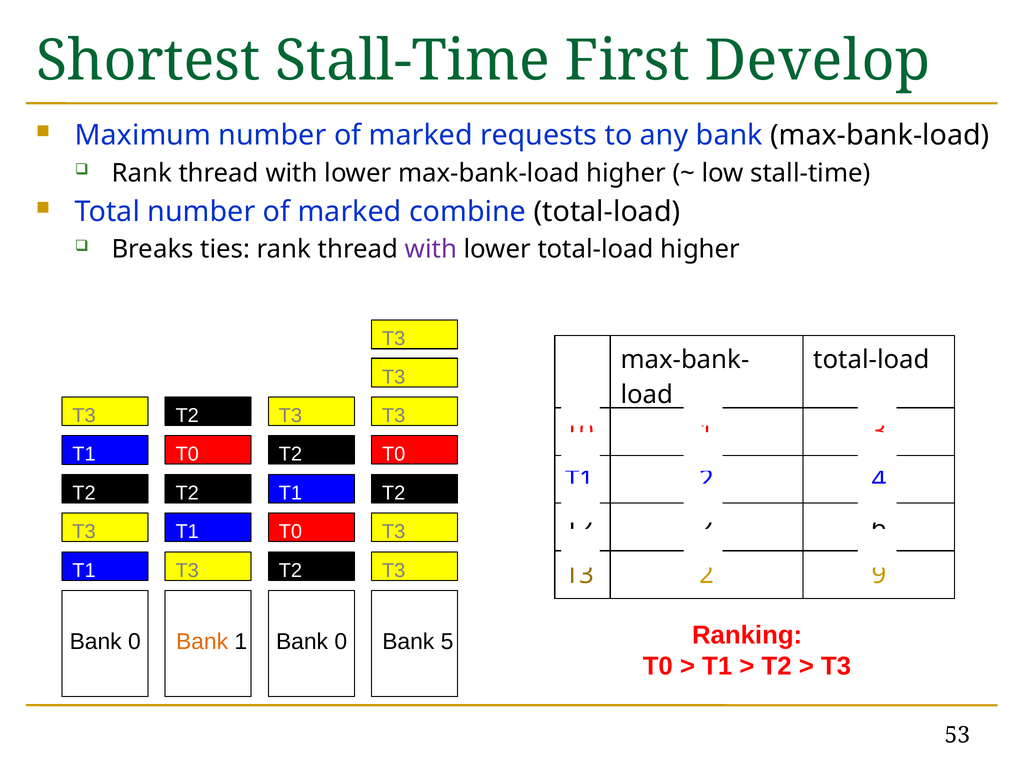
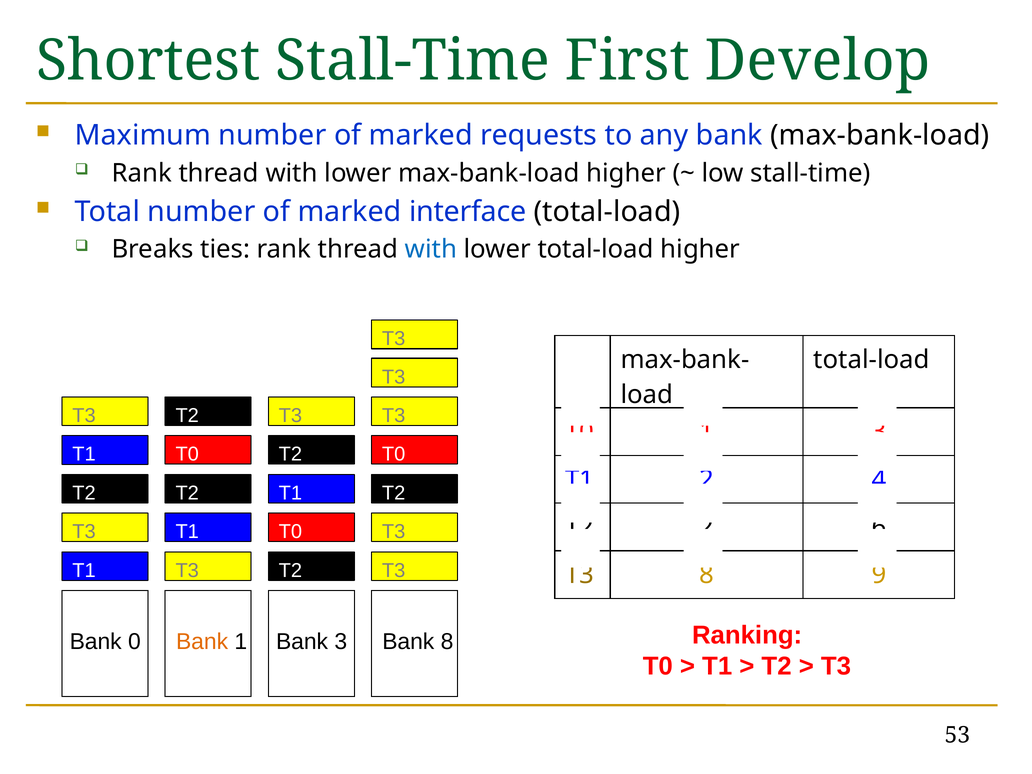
combine: combine -> interface
with at (431, 249) colour: purple -> blue
T3 2: 2 -> 8
1 Bank 0: 0 -> 3
Bank 5: 5 -> 8
